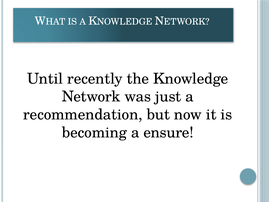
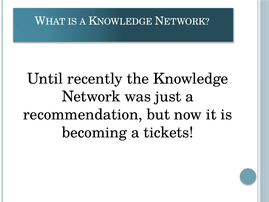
ensure: ensure -> tickets
